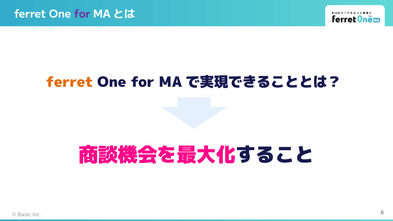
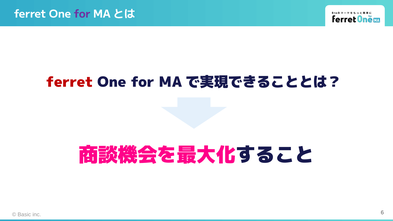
ferret at (70, 82) colour: orange -> red
